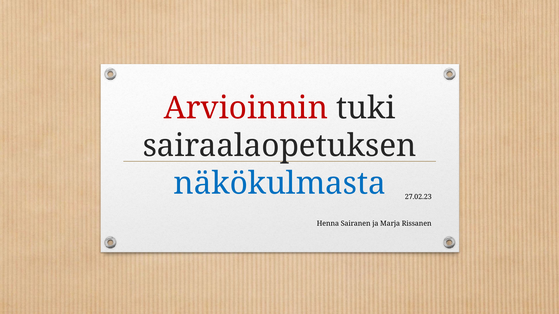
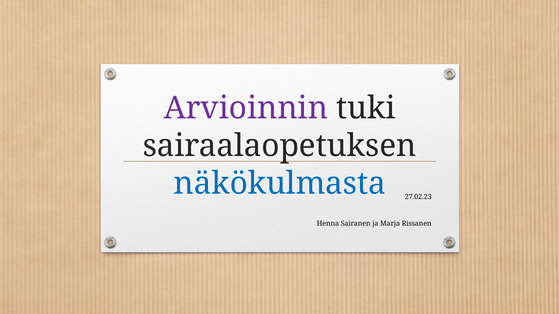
Arvioinnin colour: red -> purple
